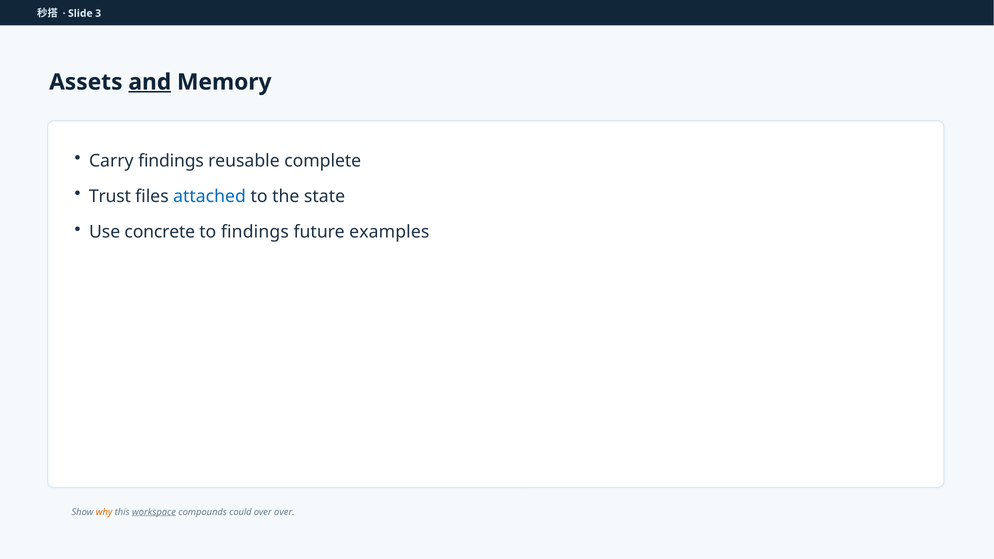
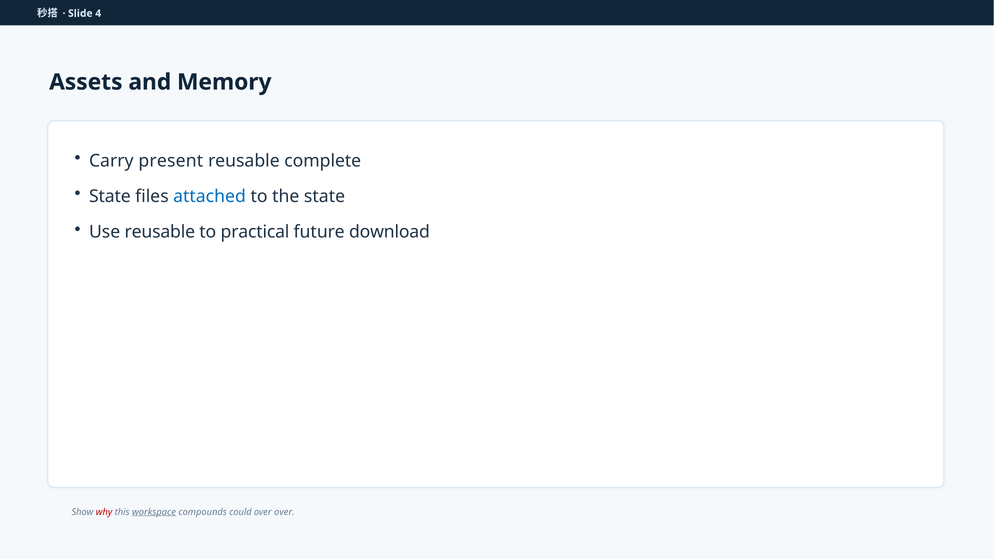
3: 3 -> 4
and underline: present -> none
Carry findings: findings -> present
Trust at (110, 196): Trust -> State
Use concrete: concrete -> reusable
to findings: findings -> practical
examples: examples -> download
why colour: orange -> red
